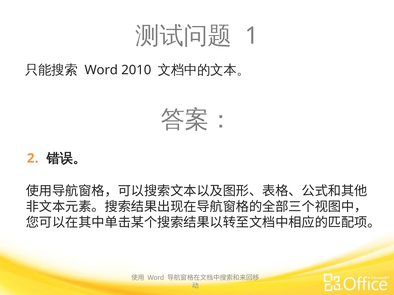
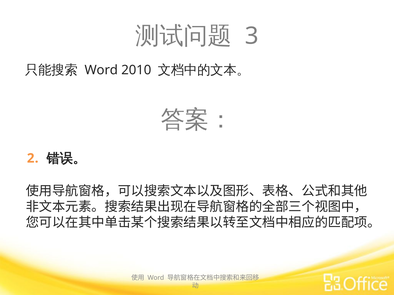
1: 1 -> 3
